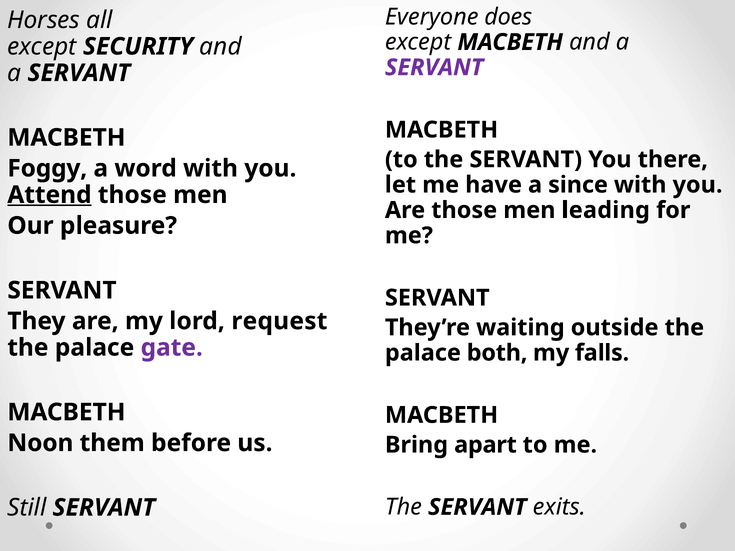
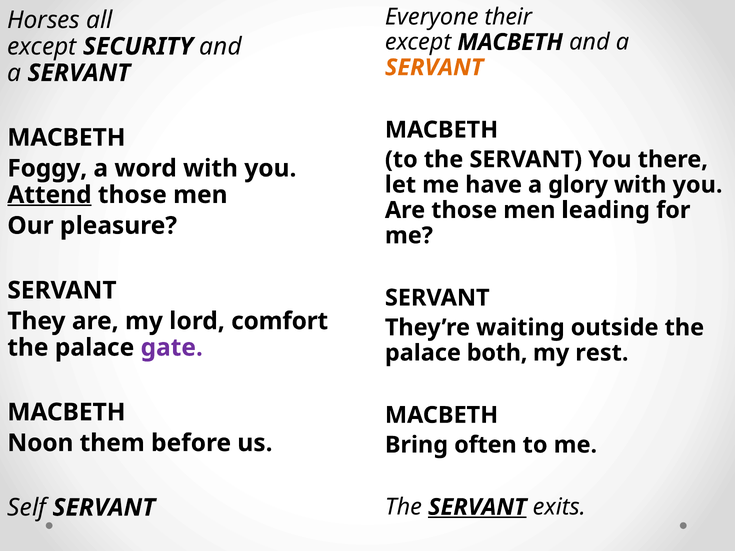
does: does -> their
SERVANT at (434, 68) colour: purple -> orange
since: since -> glory
request: request -> comfort
falls: falls -> rest
apart: apart -> often
SERVANT at (477, 507) underline: none -> present
Still: Still -> Self
